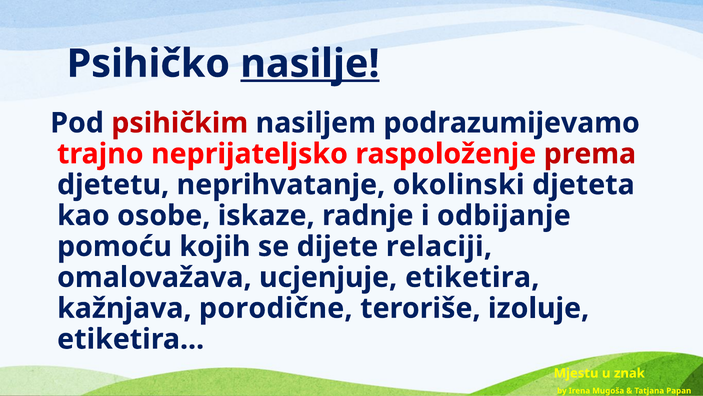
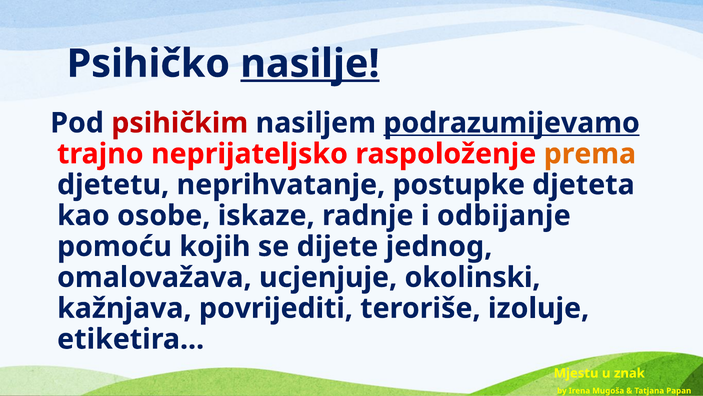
podrazumijevamo underline: none -> present
prema colour: red -> orange
okolinski: okolinski -> postupke
relaciji: relaciji -> jednog
ucjenjuje etiketira: etiketira -> okolinski
porodične: porodične -> povrijediti
